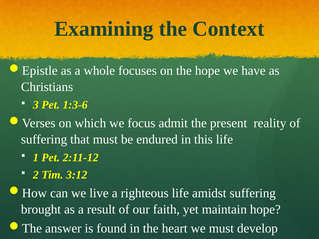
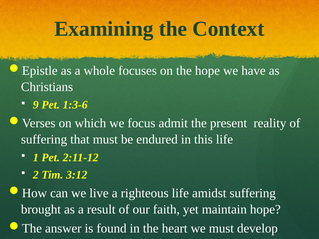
3: 3 -> 9
